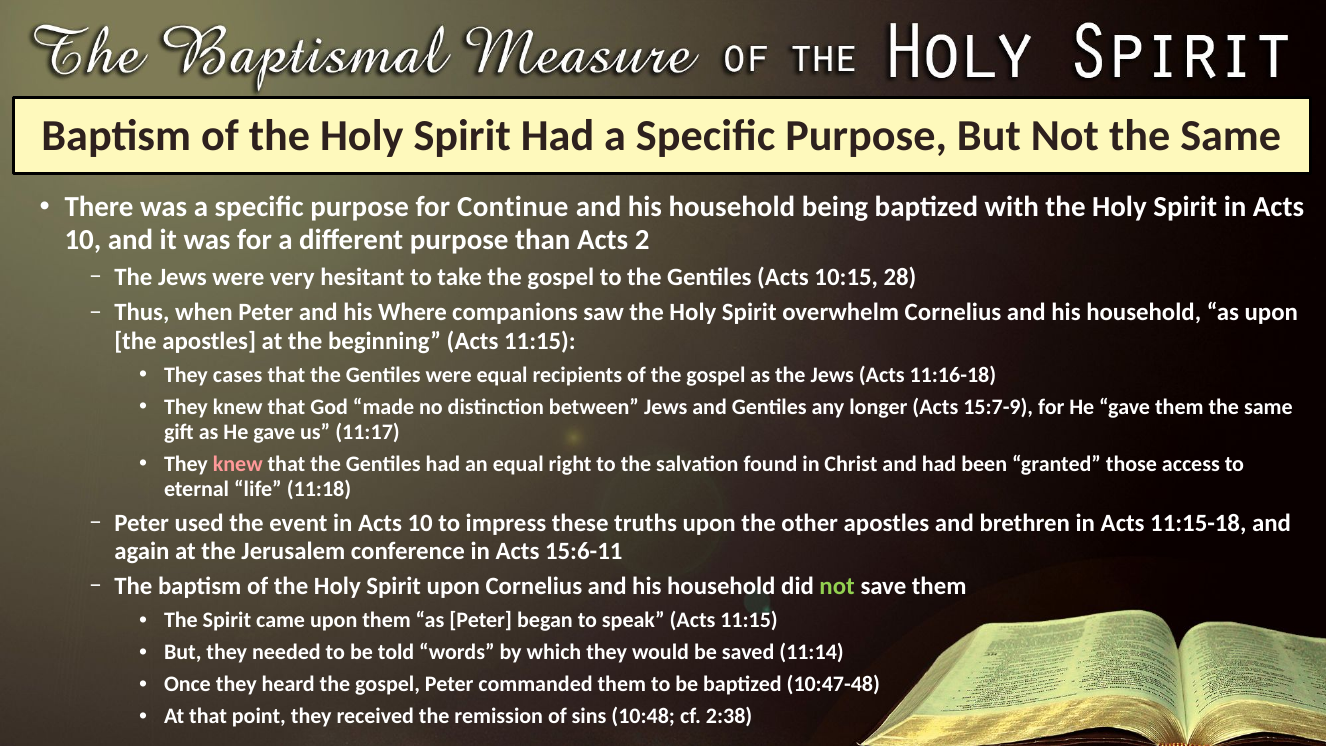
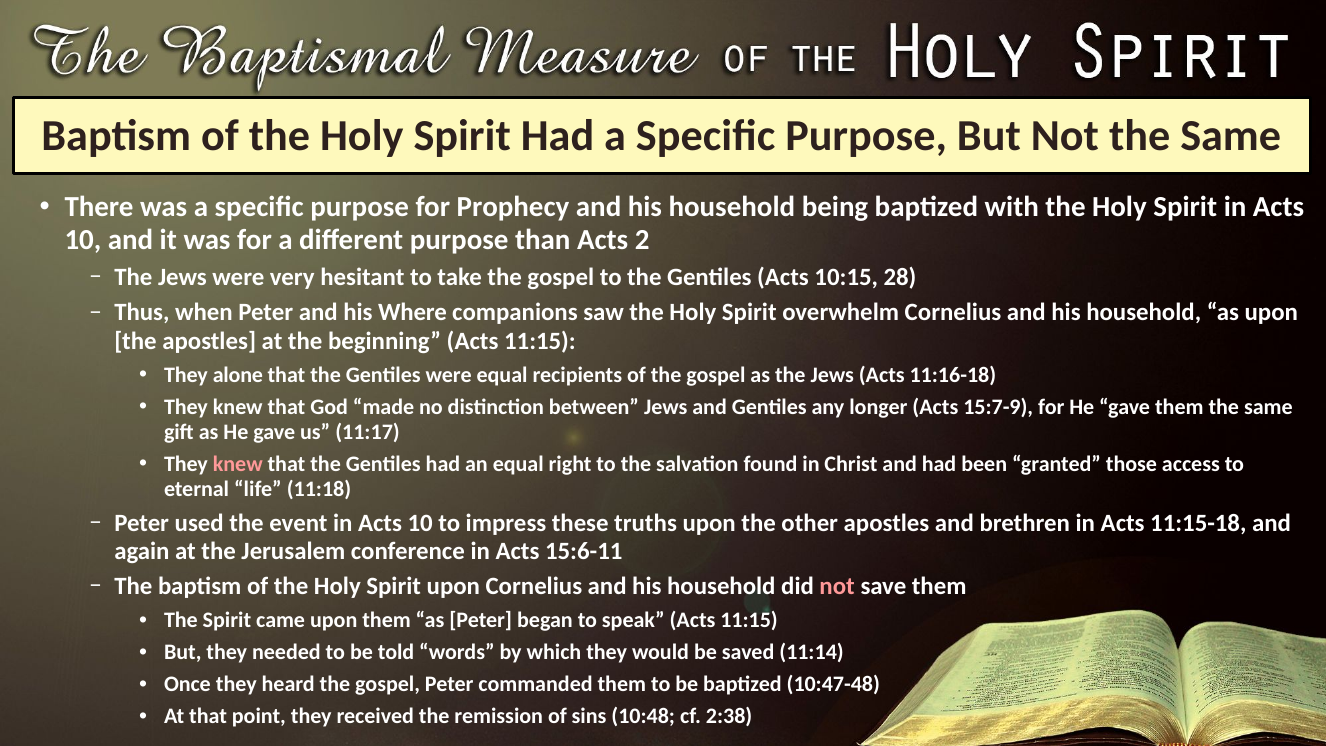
Continue: Continue -> Prophecy
cases: cases -> alone
not at (837, 586) colour: light green -> pink
